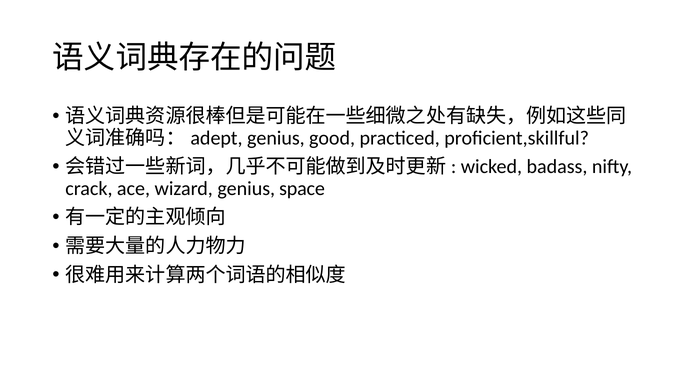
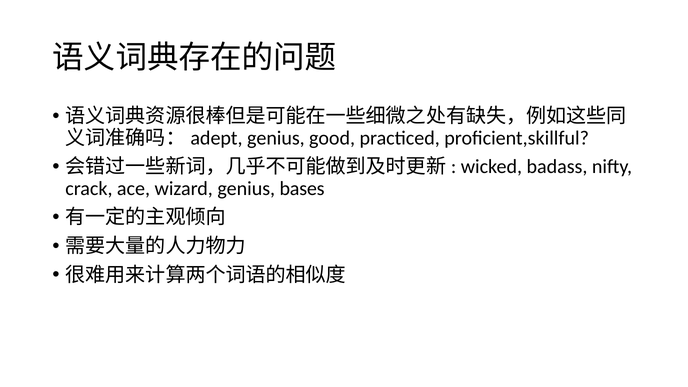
space: space -> bases
